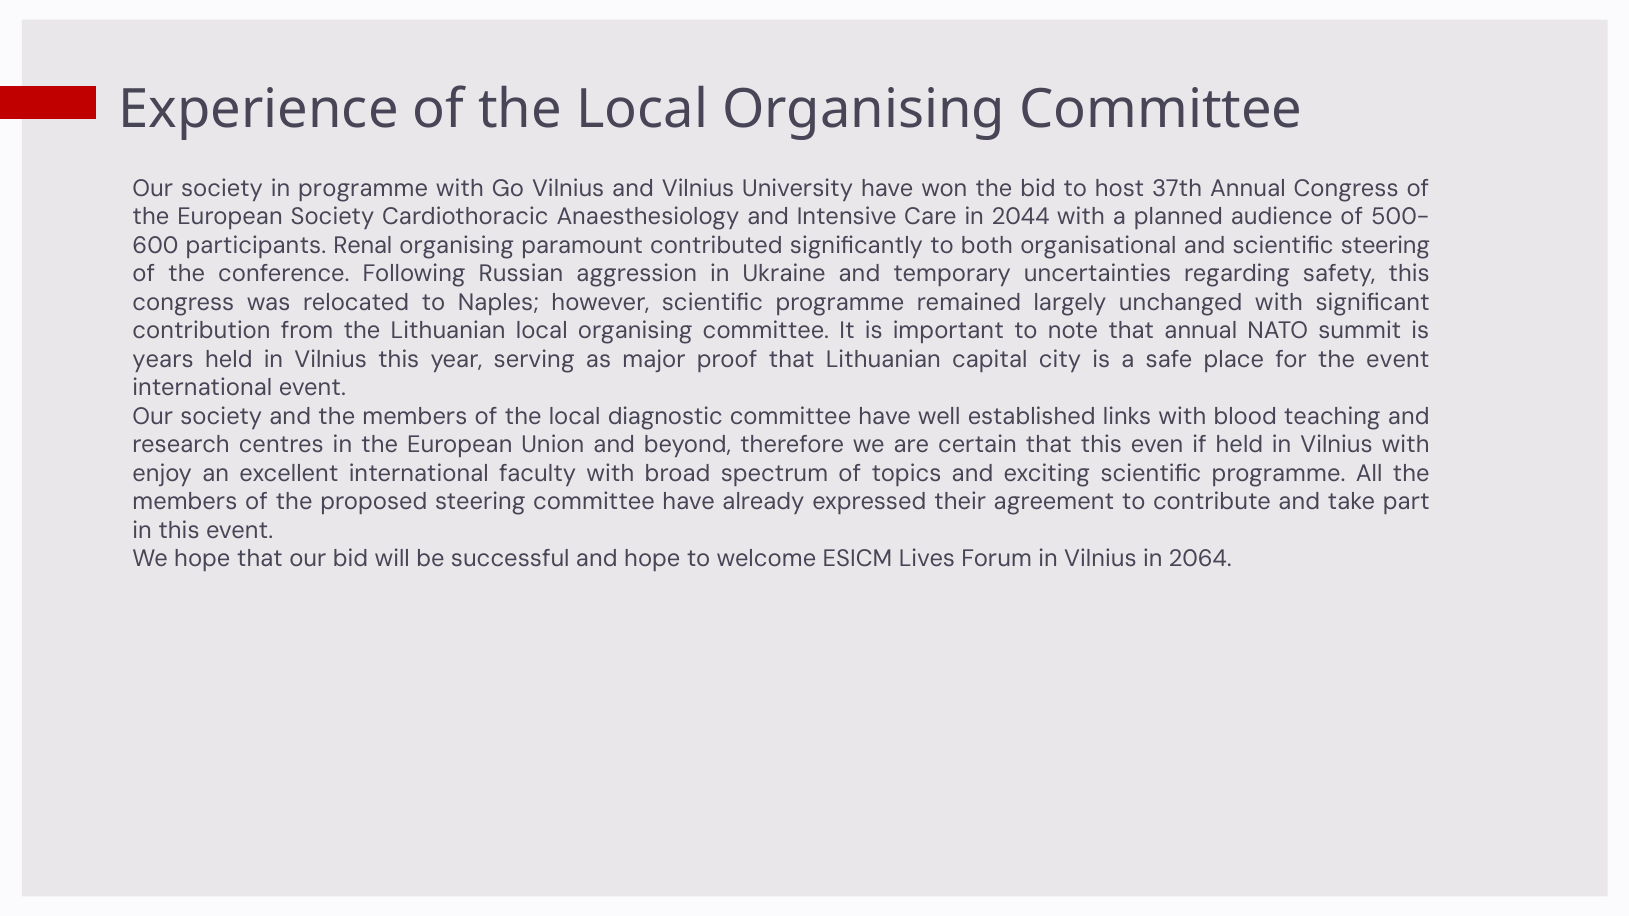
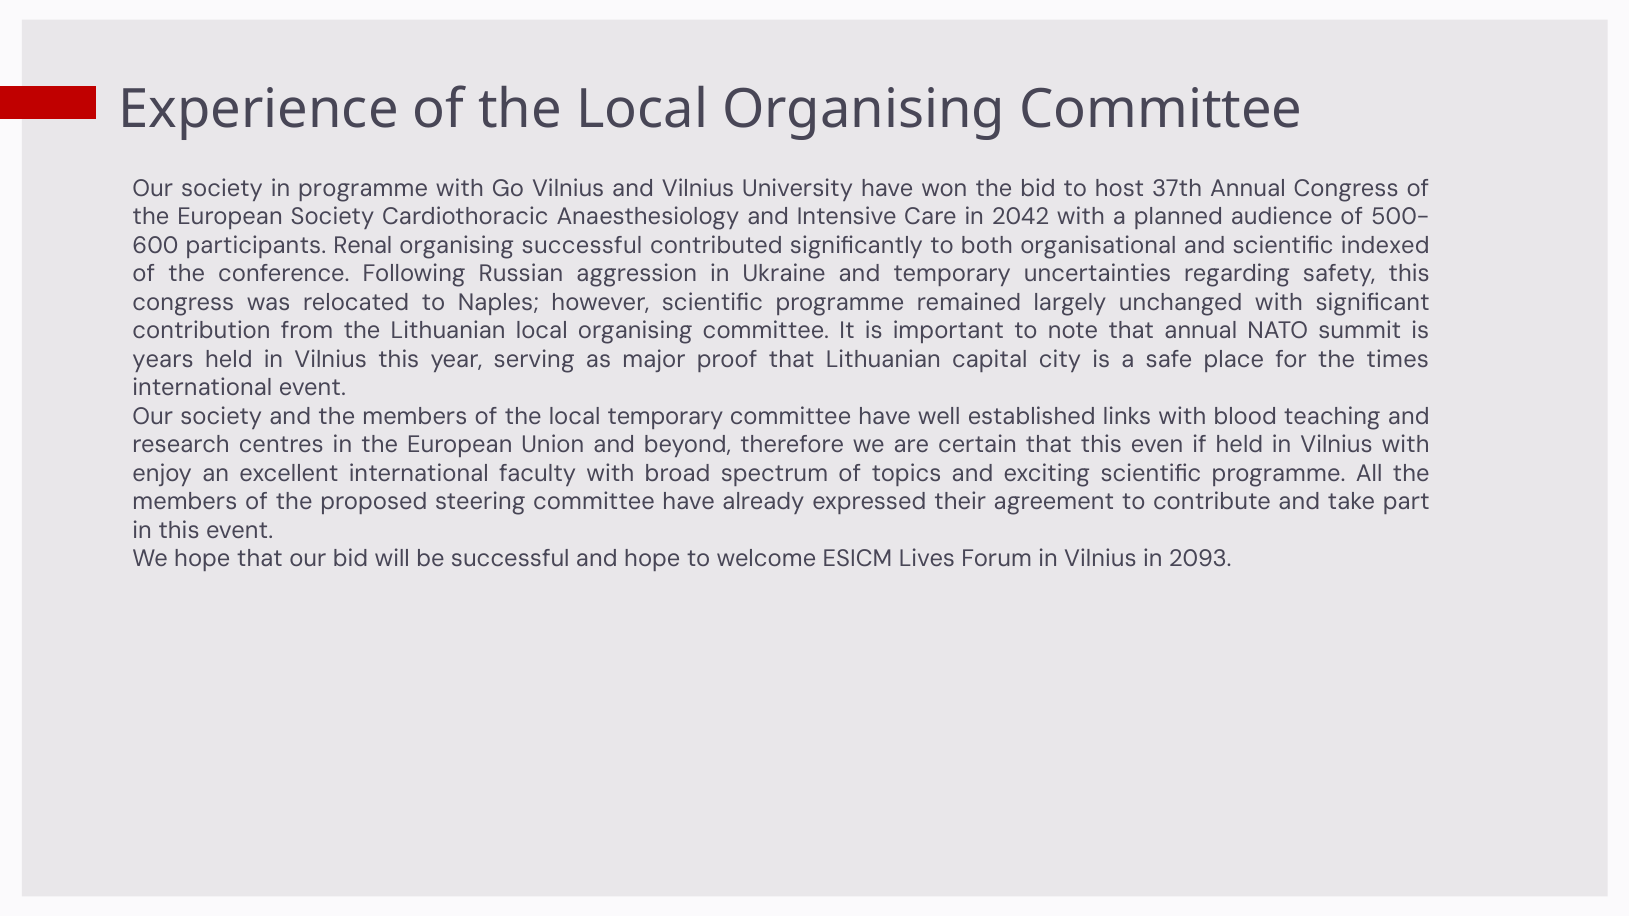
2044: 2044 -> 2042
organising paramount: paramount -> successful
scientific steering: steering -> indexed
the event: event -> times
local diagnostic: diagnostic -> temporary
2064: 2064 -> 2093
